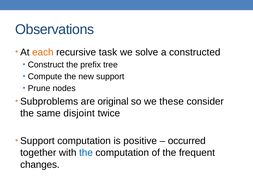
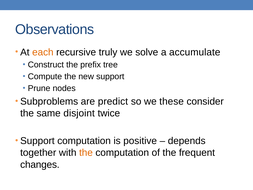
task: task -> truly
constructed: constructed -> accumulate
original: original -> predict
occurred: occurred -> depends
the at (86, 153) colour: blue -> orange
